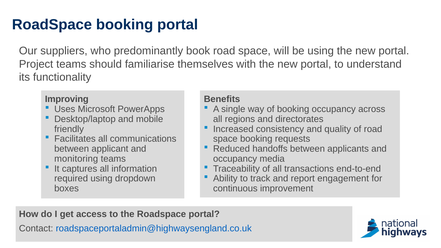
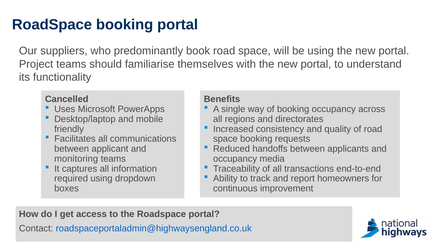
Improving: Improving -> Cancelled
engagement: engagement -> homeowners
